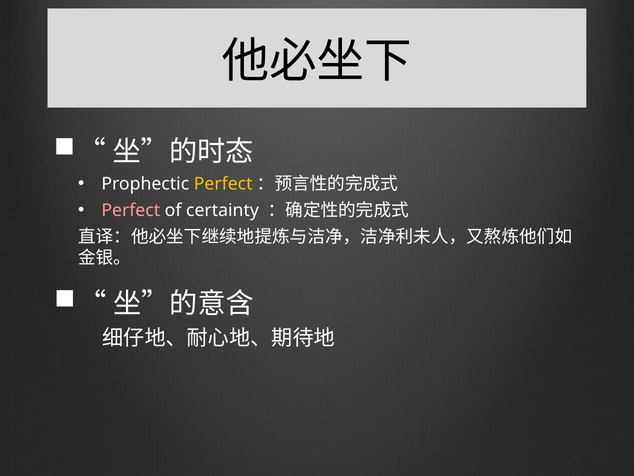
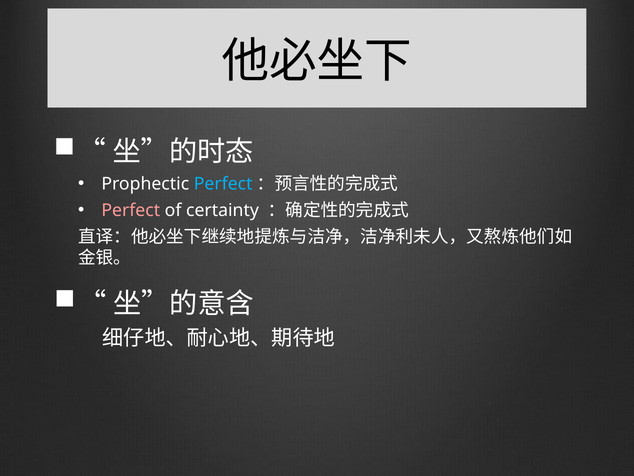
Perfect at (223, 184) colour: yellow -> light blue
